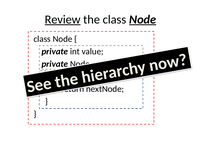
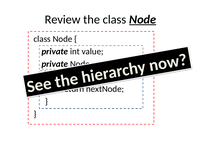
Review underline: present -> none
